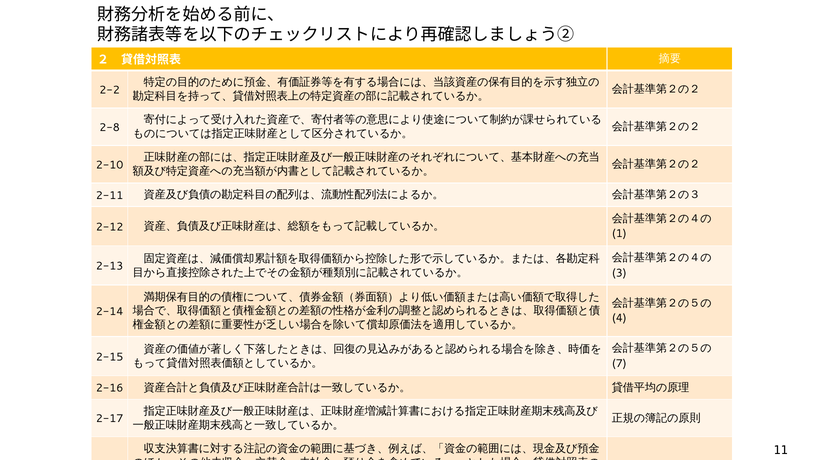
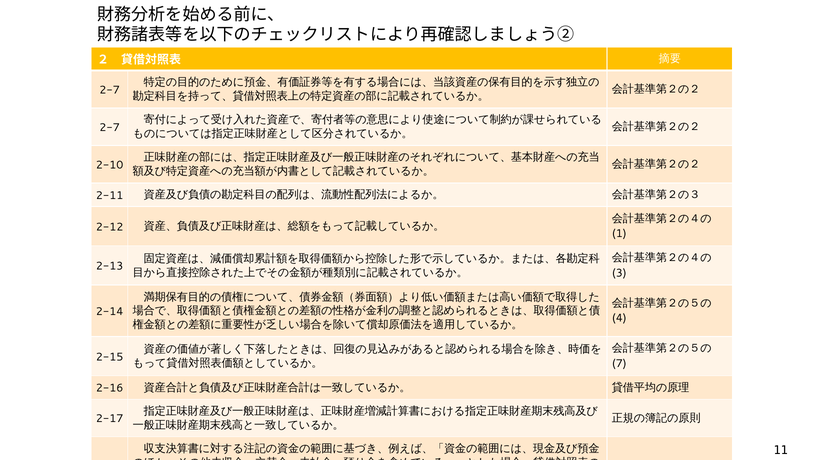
2-2 at (110, 90): 2-2 -> 2-7
2-8 at (110, 127): 2-8 -> 2-7
